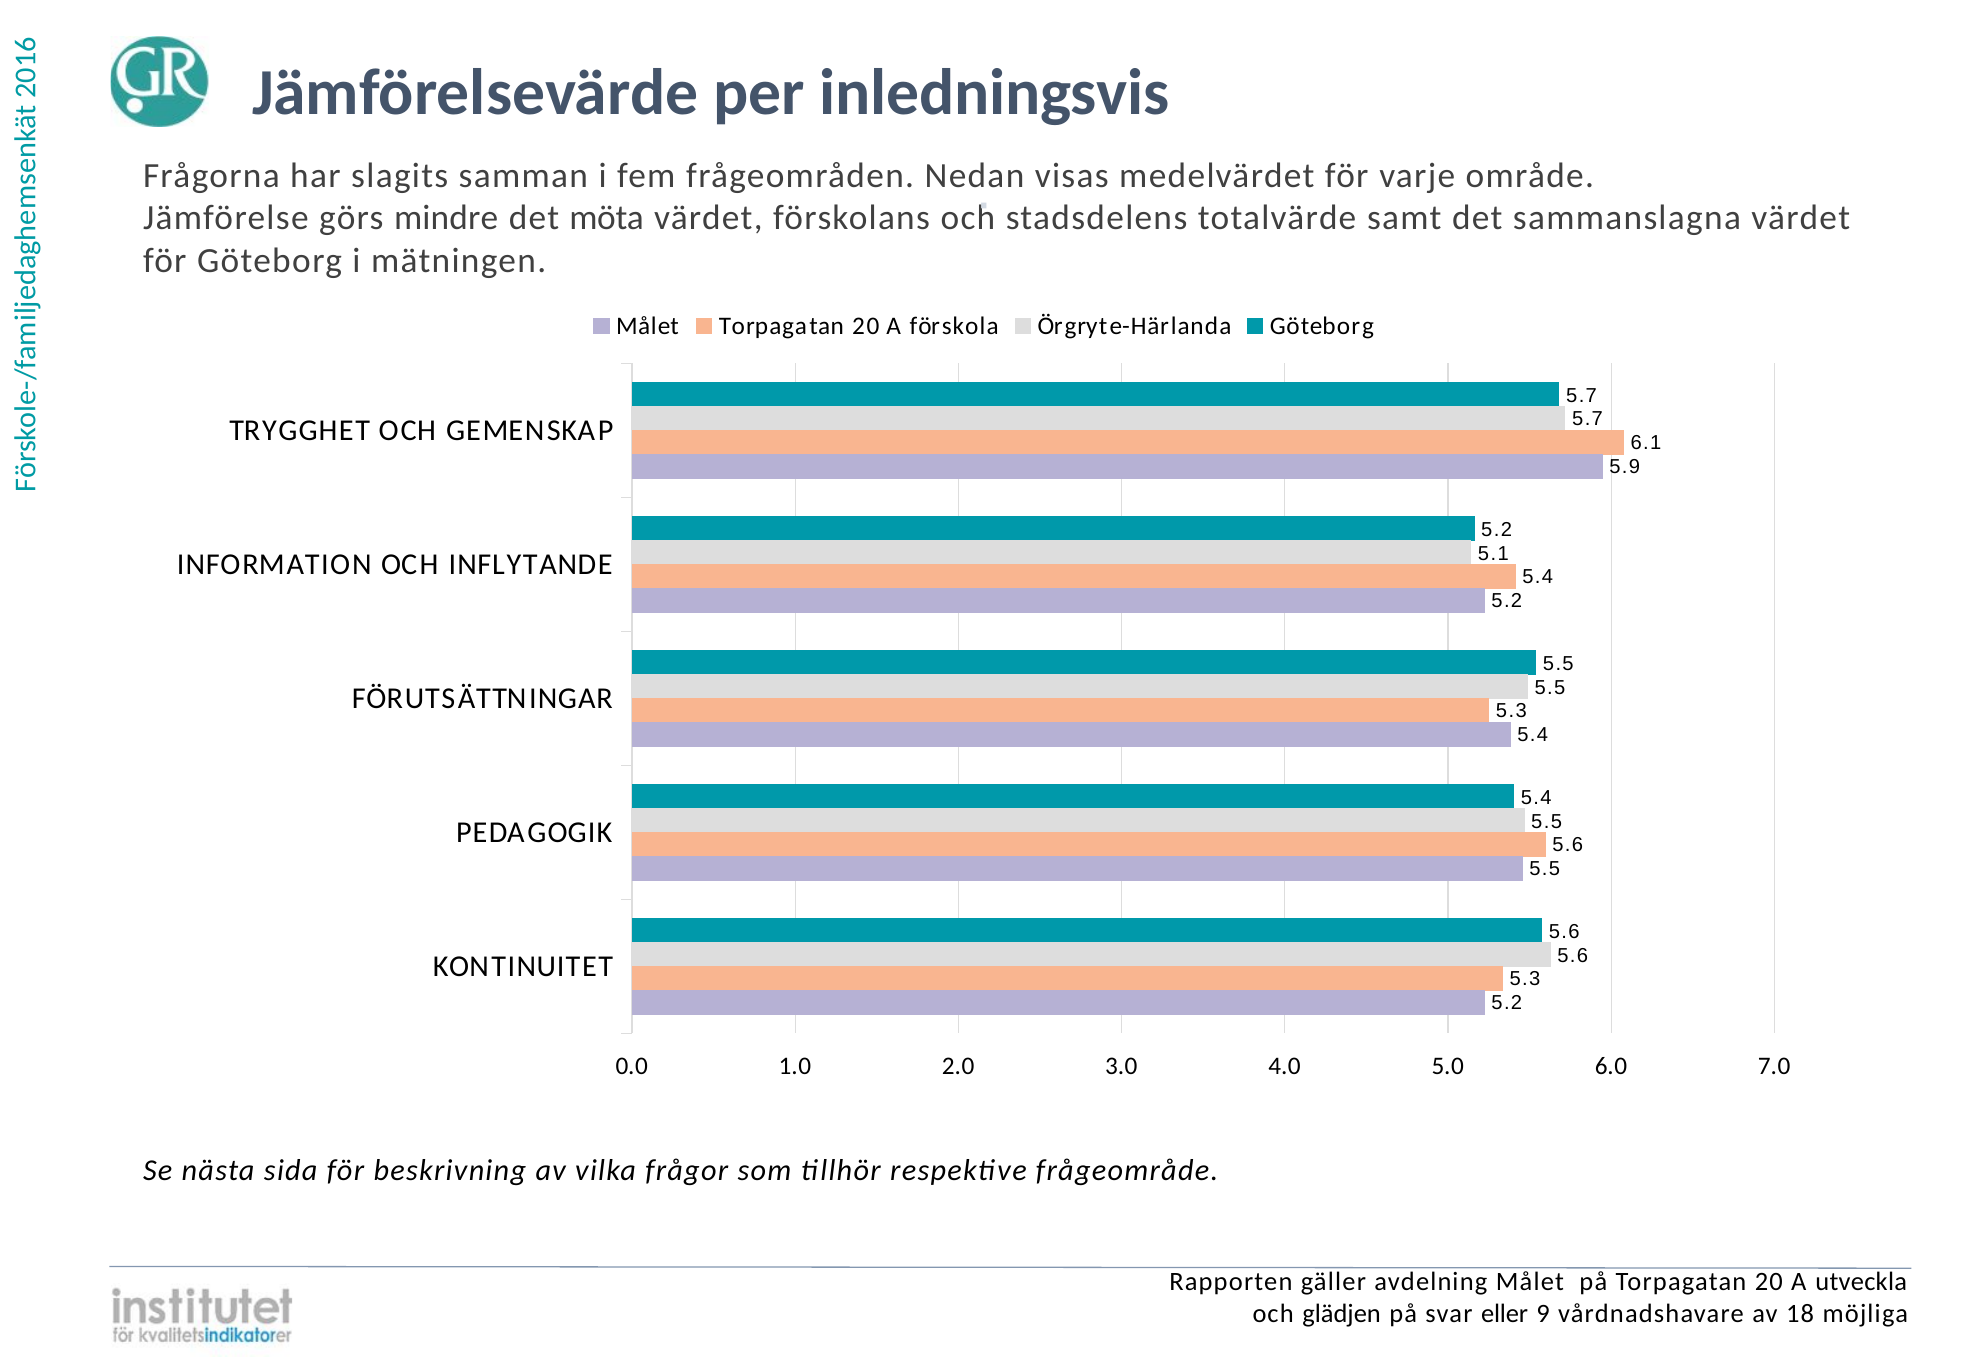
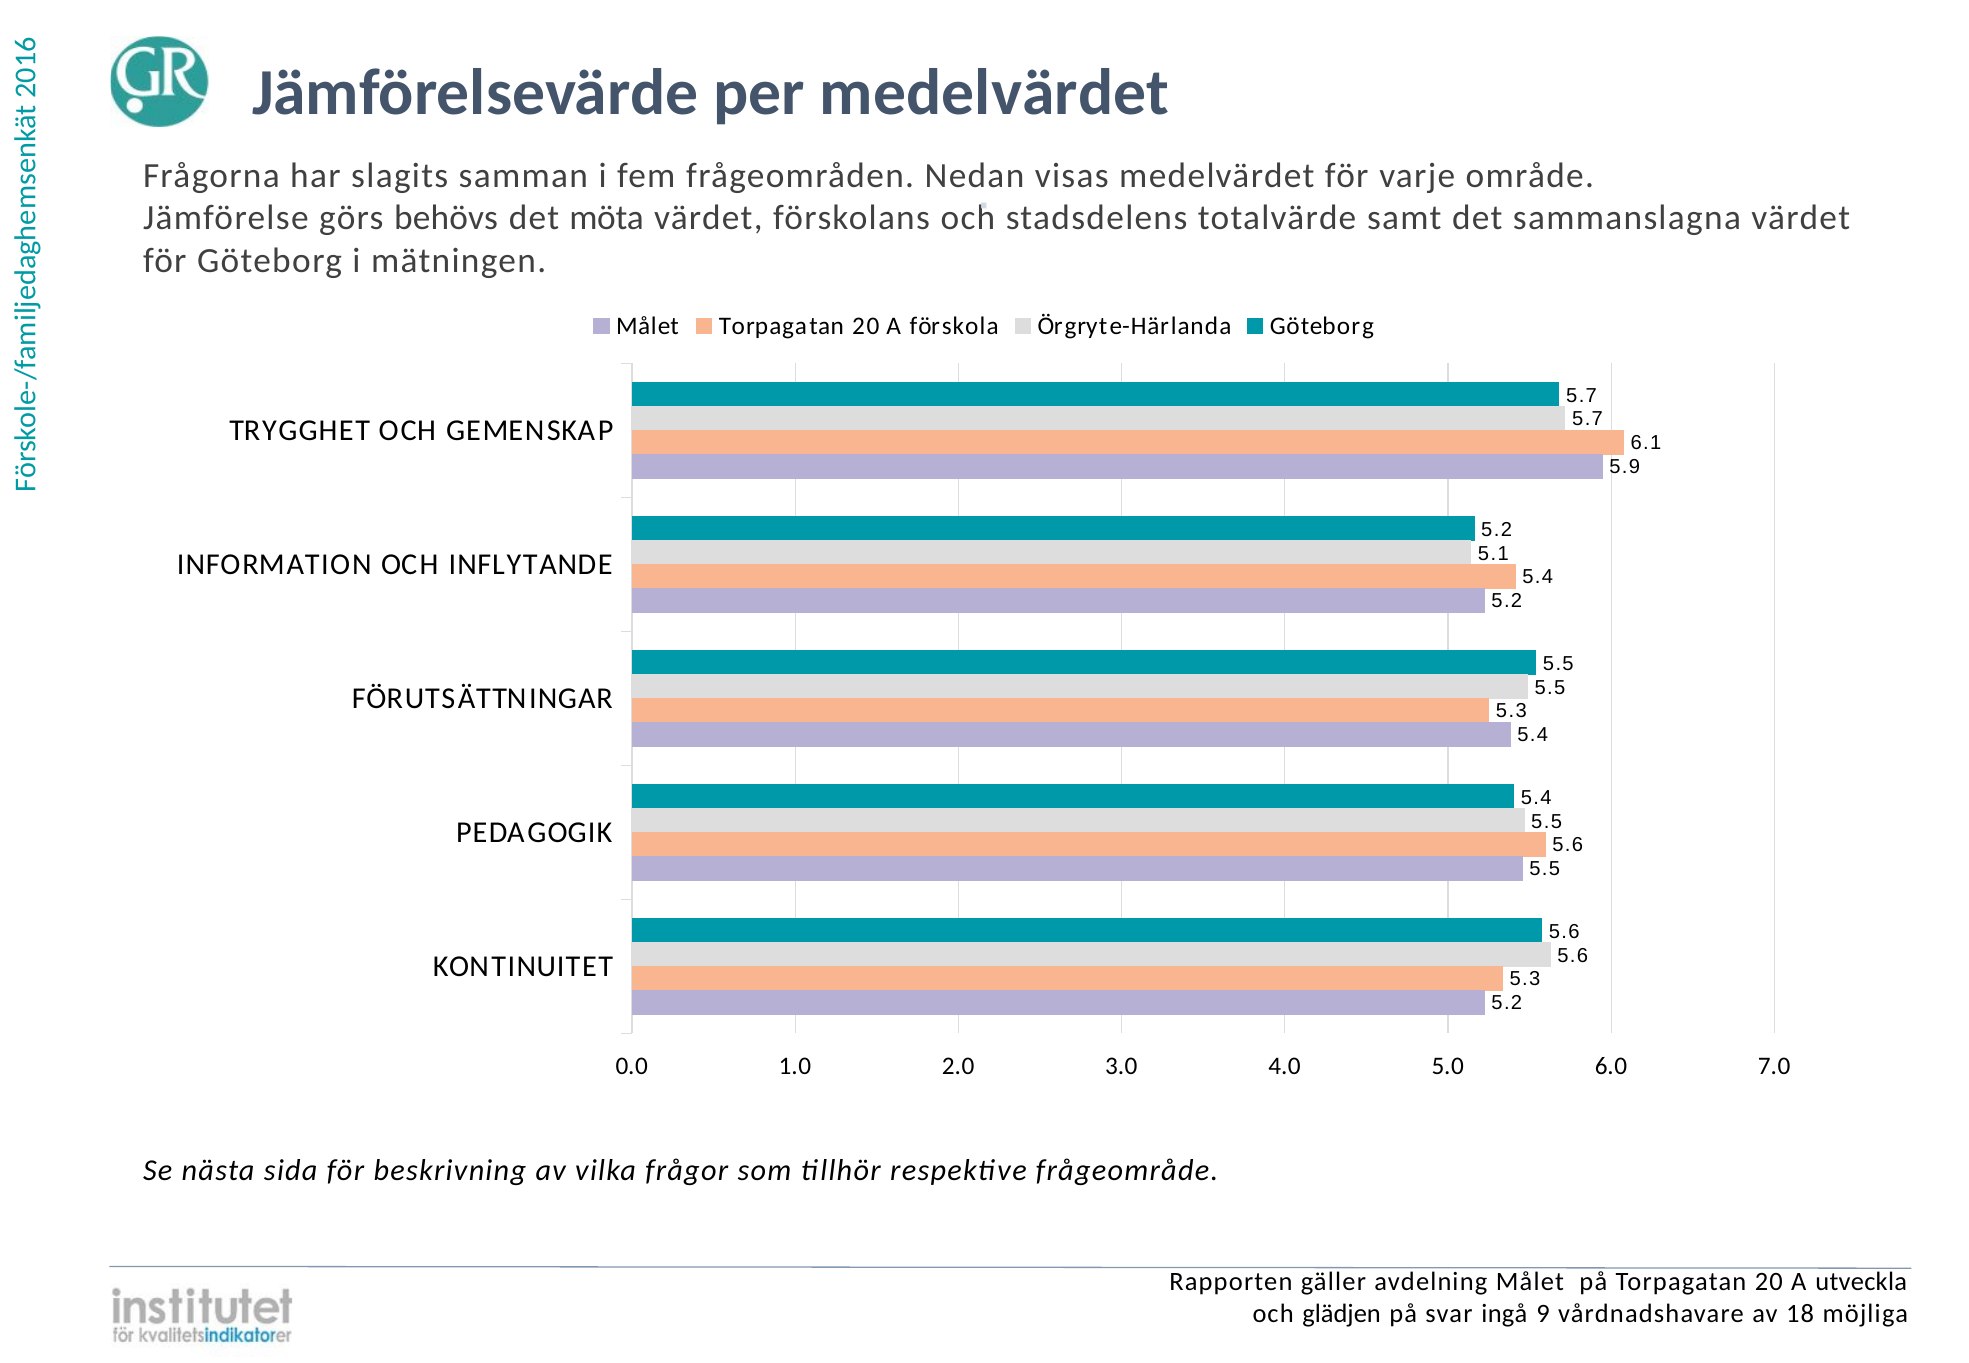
per inledningsvis: inledningsvis -> medelvärdet
mindre: mindre -> behövs
eller: eller -> ingå
